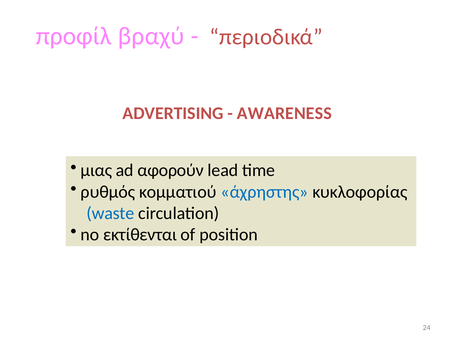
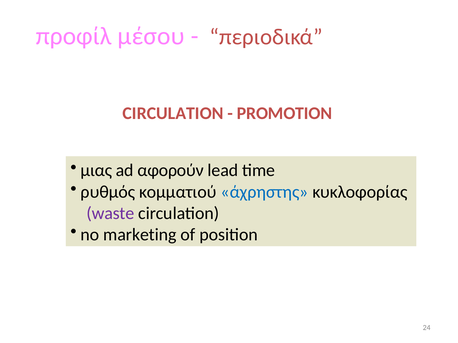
βραχύ: βραχύ -> μέσου
ADVERTISING at (173, 113): ADVERTISING -> CIRCULATION
AWARENESS: AWARENESS -> PROMOTION
waste colour: blue -> purple
εκτίθενται: εκτίθενται -> marketing
